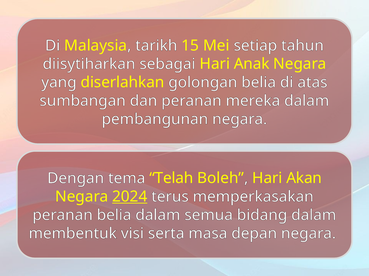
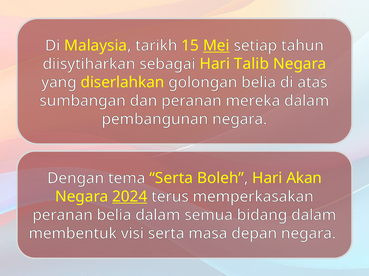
Mei underline: none -> present
Anak: Anak -> Talib
tema Telah: Telah -> Serta
